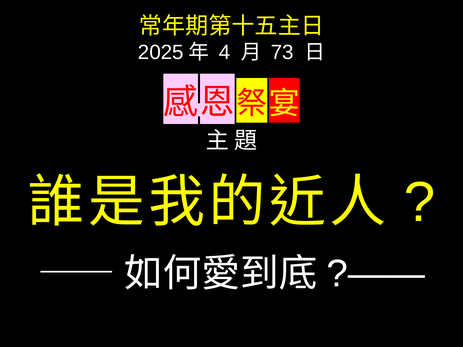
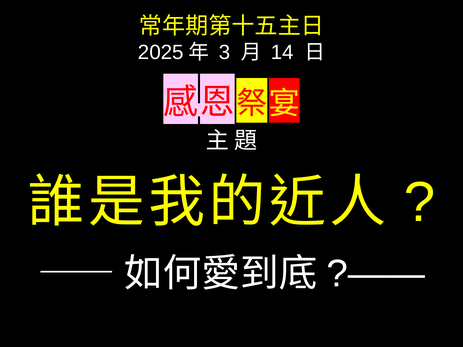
4: 4 -> 3
73: 73 -> 14
